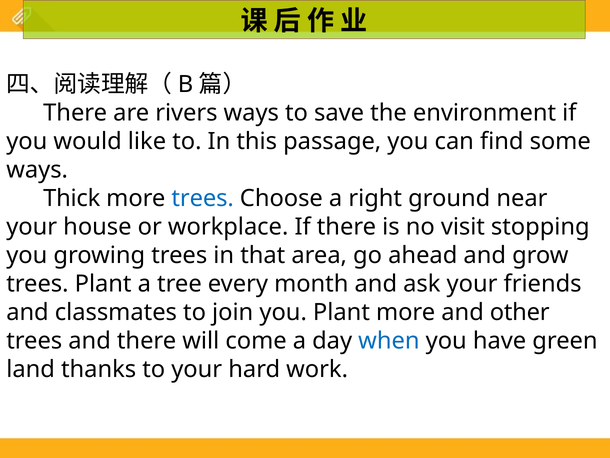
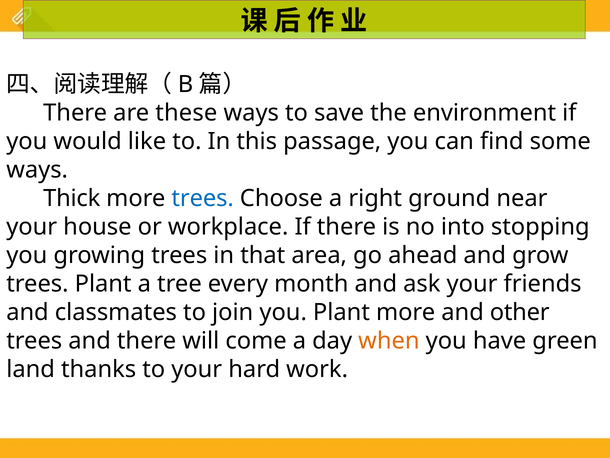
rivers: rivers -> these
visit: visit -> into
when colour: blue -> orange
